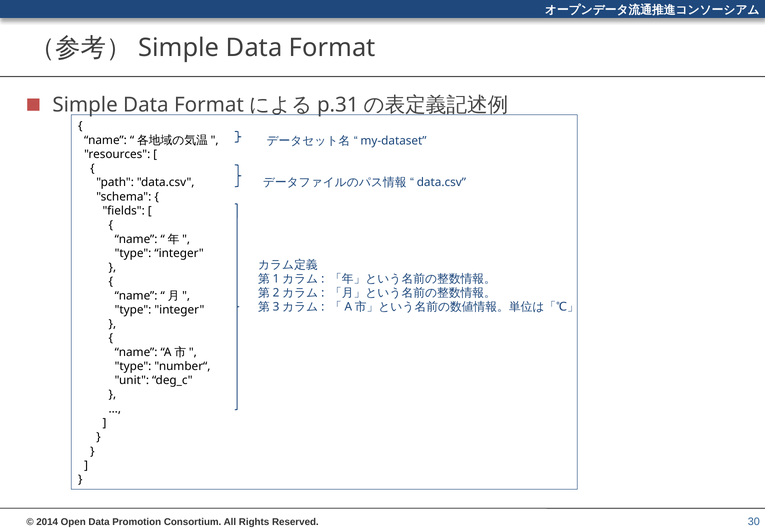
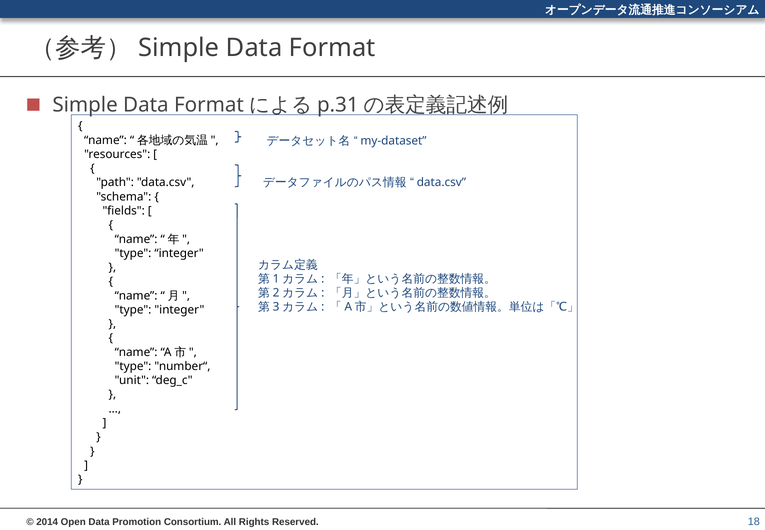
30: 30 -> 18
